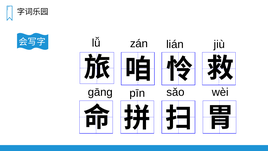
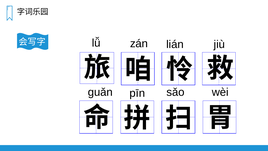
ɡānɡ: ɡānɡ -> ɡuǎn
